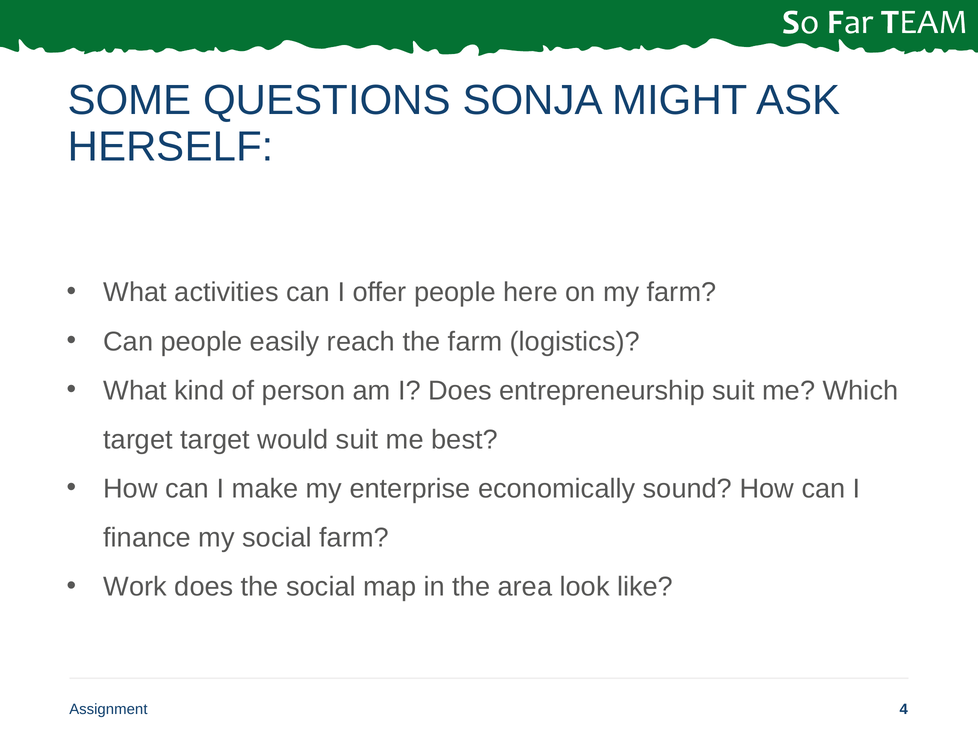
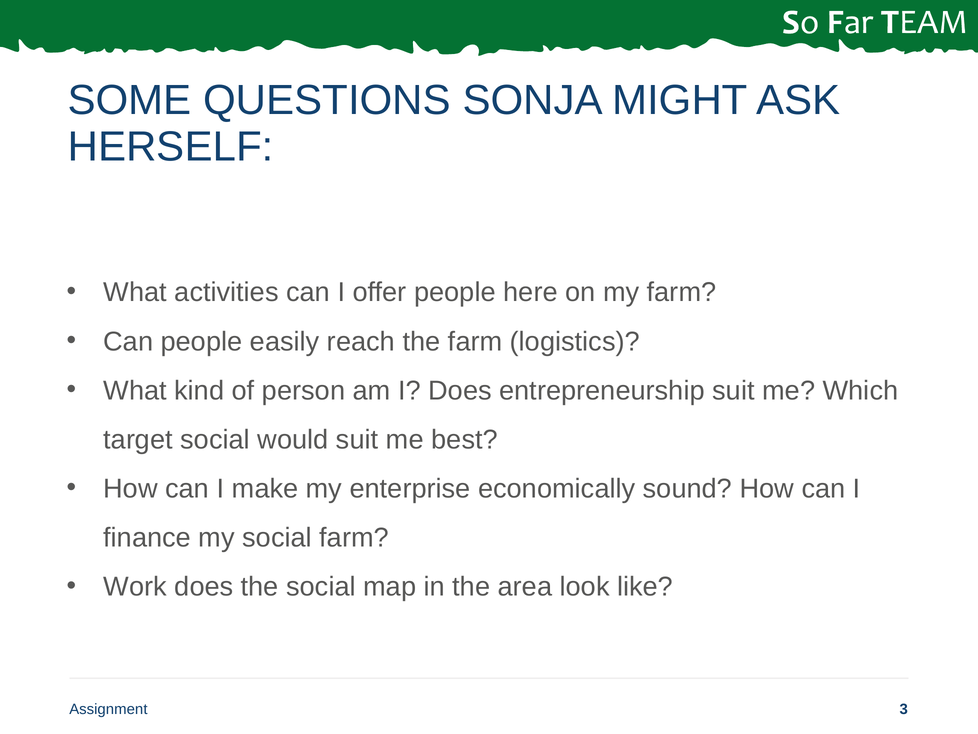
target target: target -> social
4: 4 -> 3
